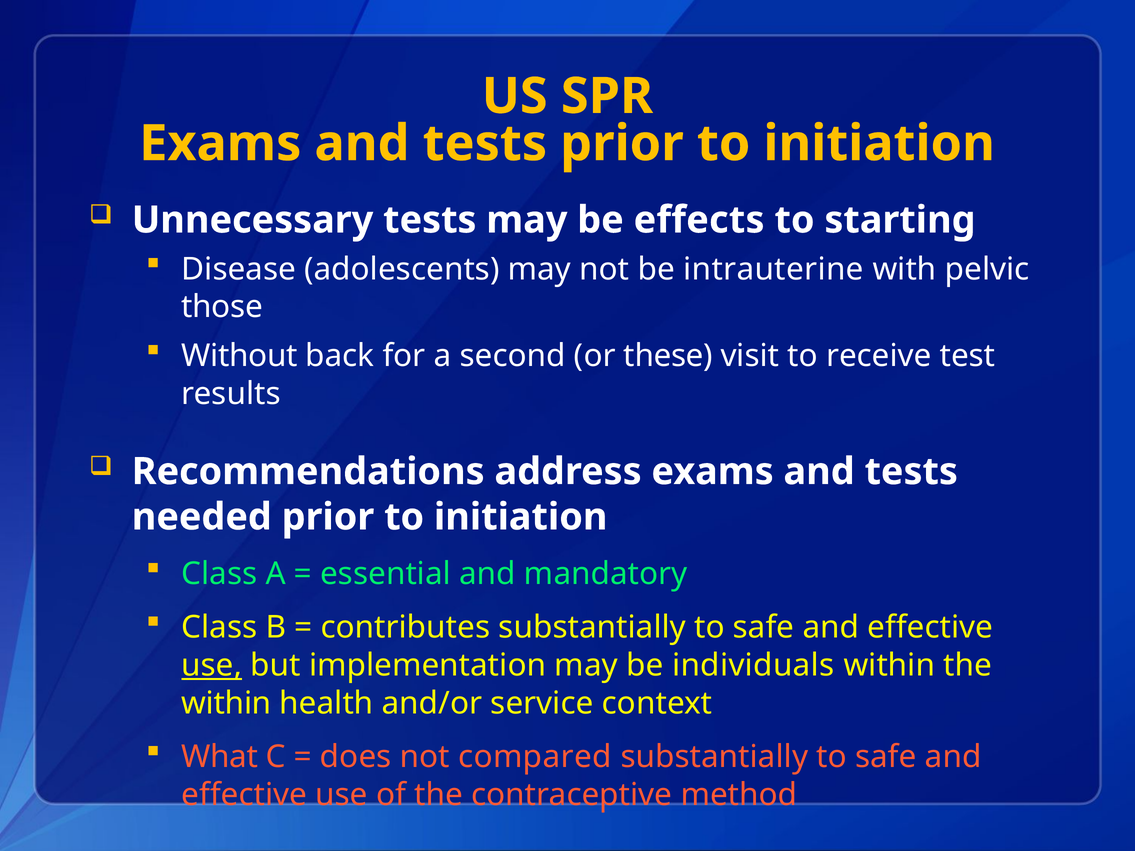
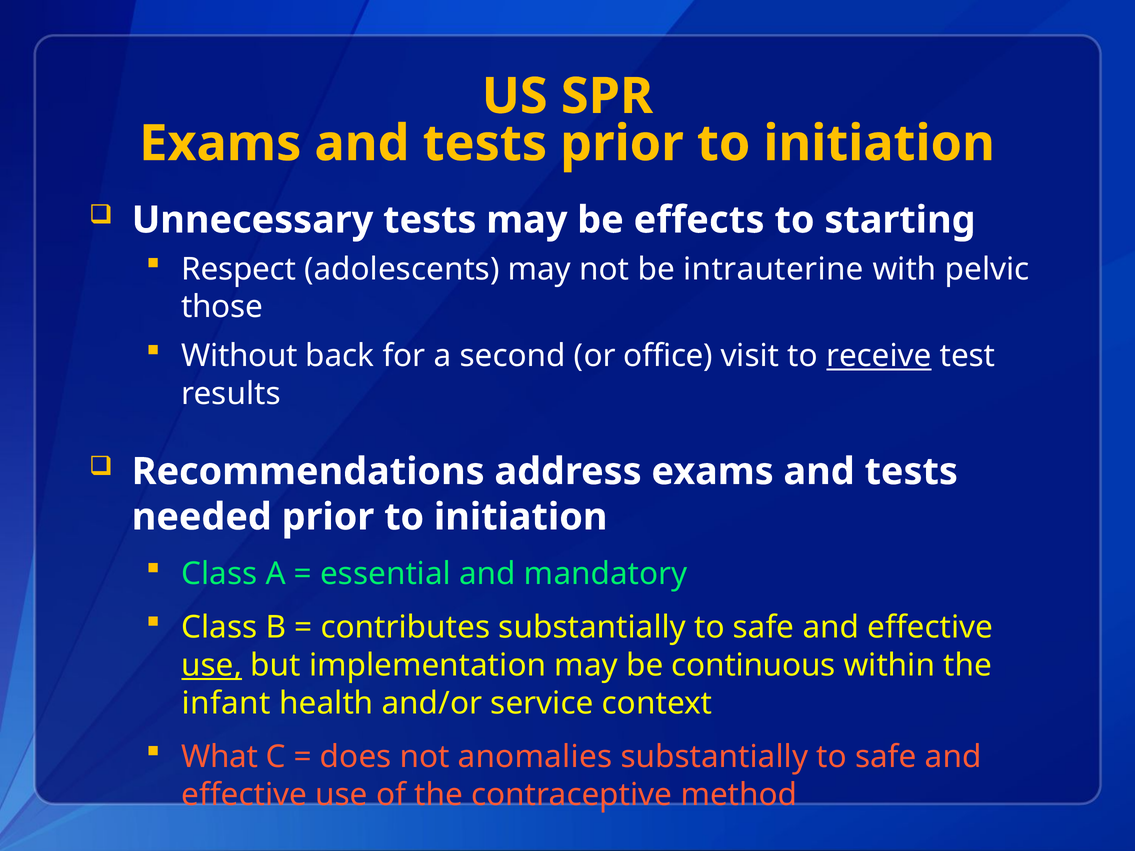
Disease: Disease -> Respect
these: these -> office
receive underline: none -> present
individuals: individuals -> continuous
within at (226, 703): within -> infant
compared: compared -> anomalies
